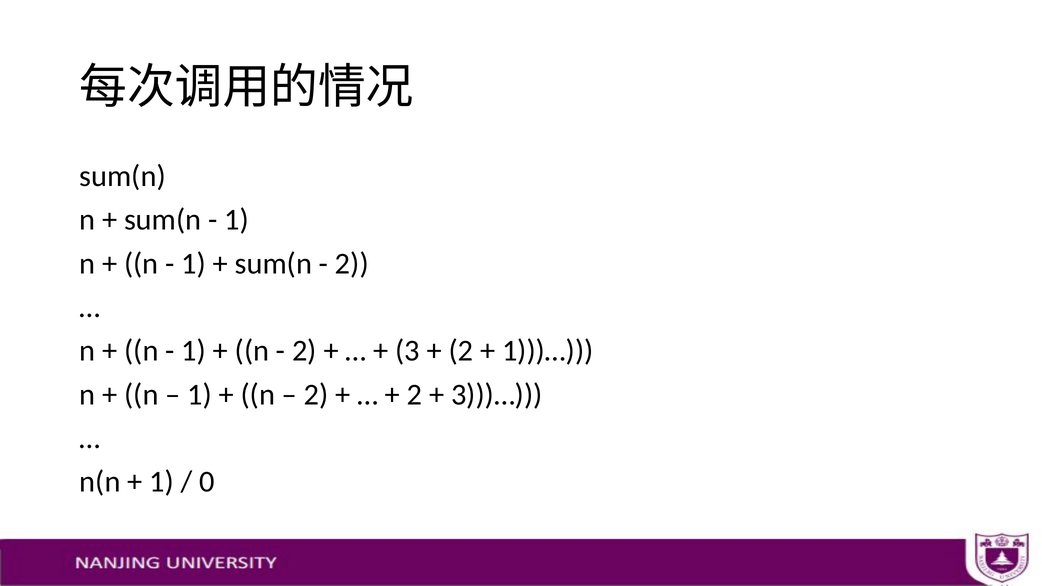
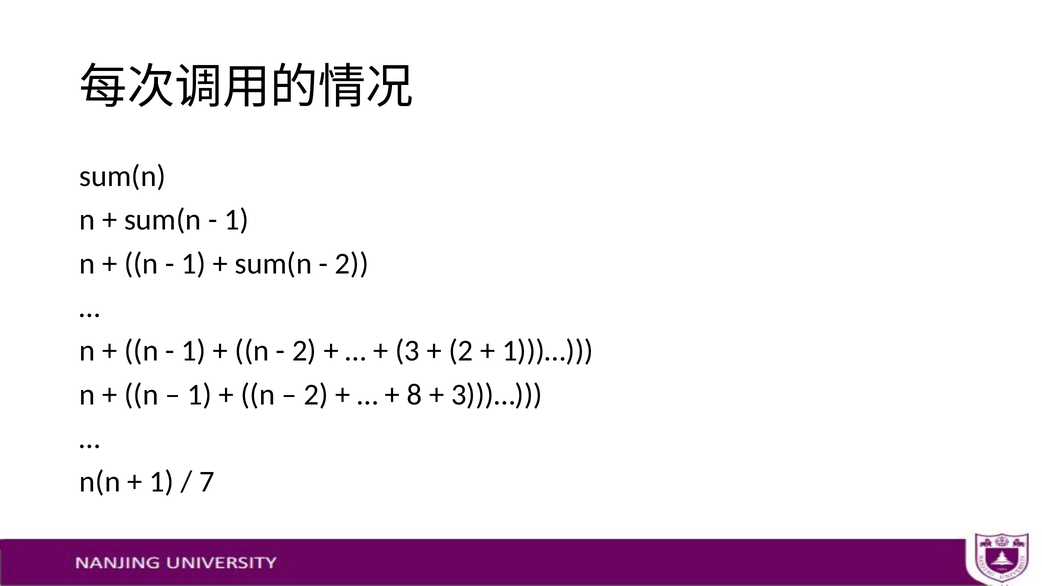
2 at (415, 395): 2 -> 8
0: 0 -> 7
